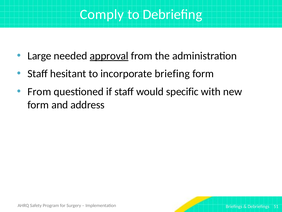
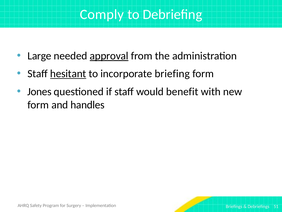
hesitant underline: none -> present
From at (39, 91): From -> Jones
specific: specific -> benefit
address: address -> handles
